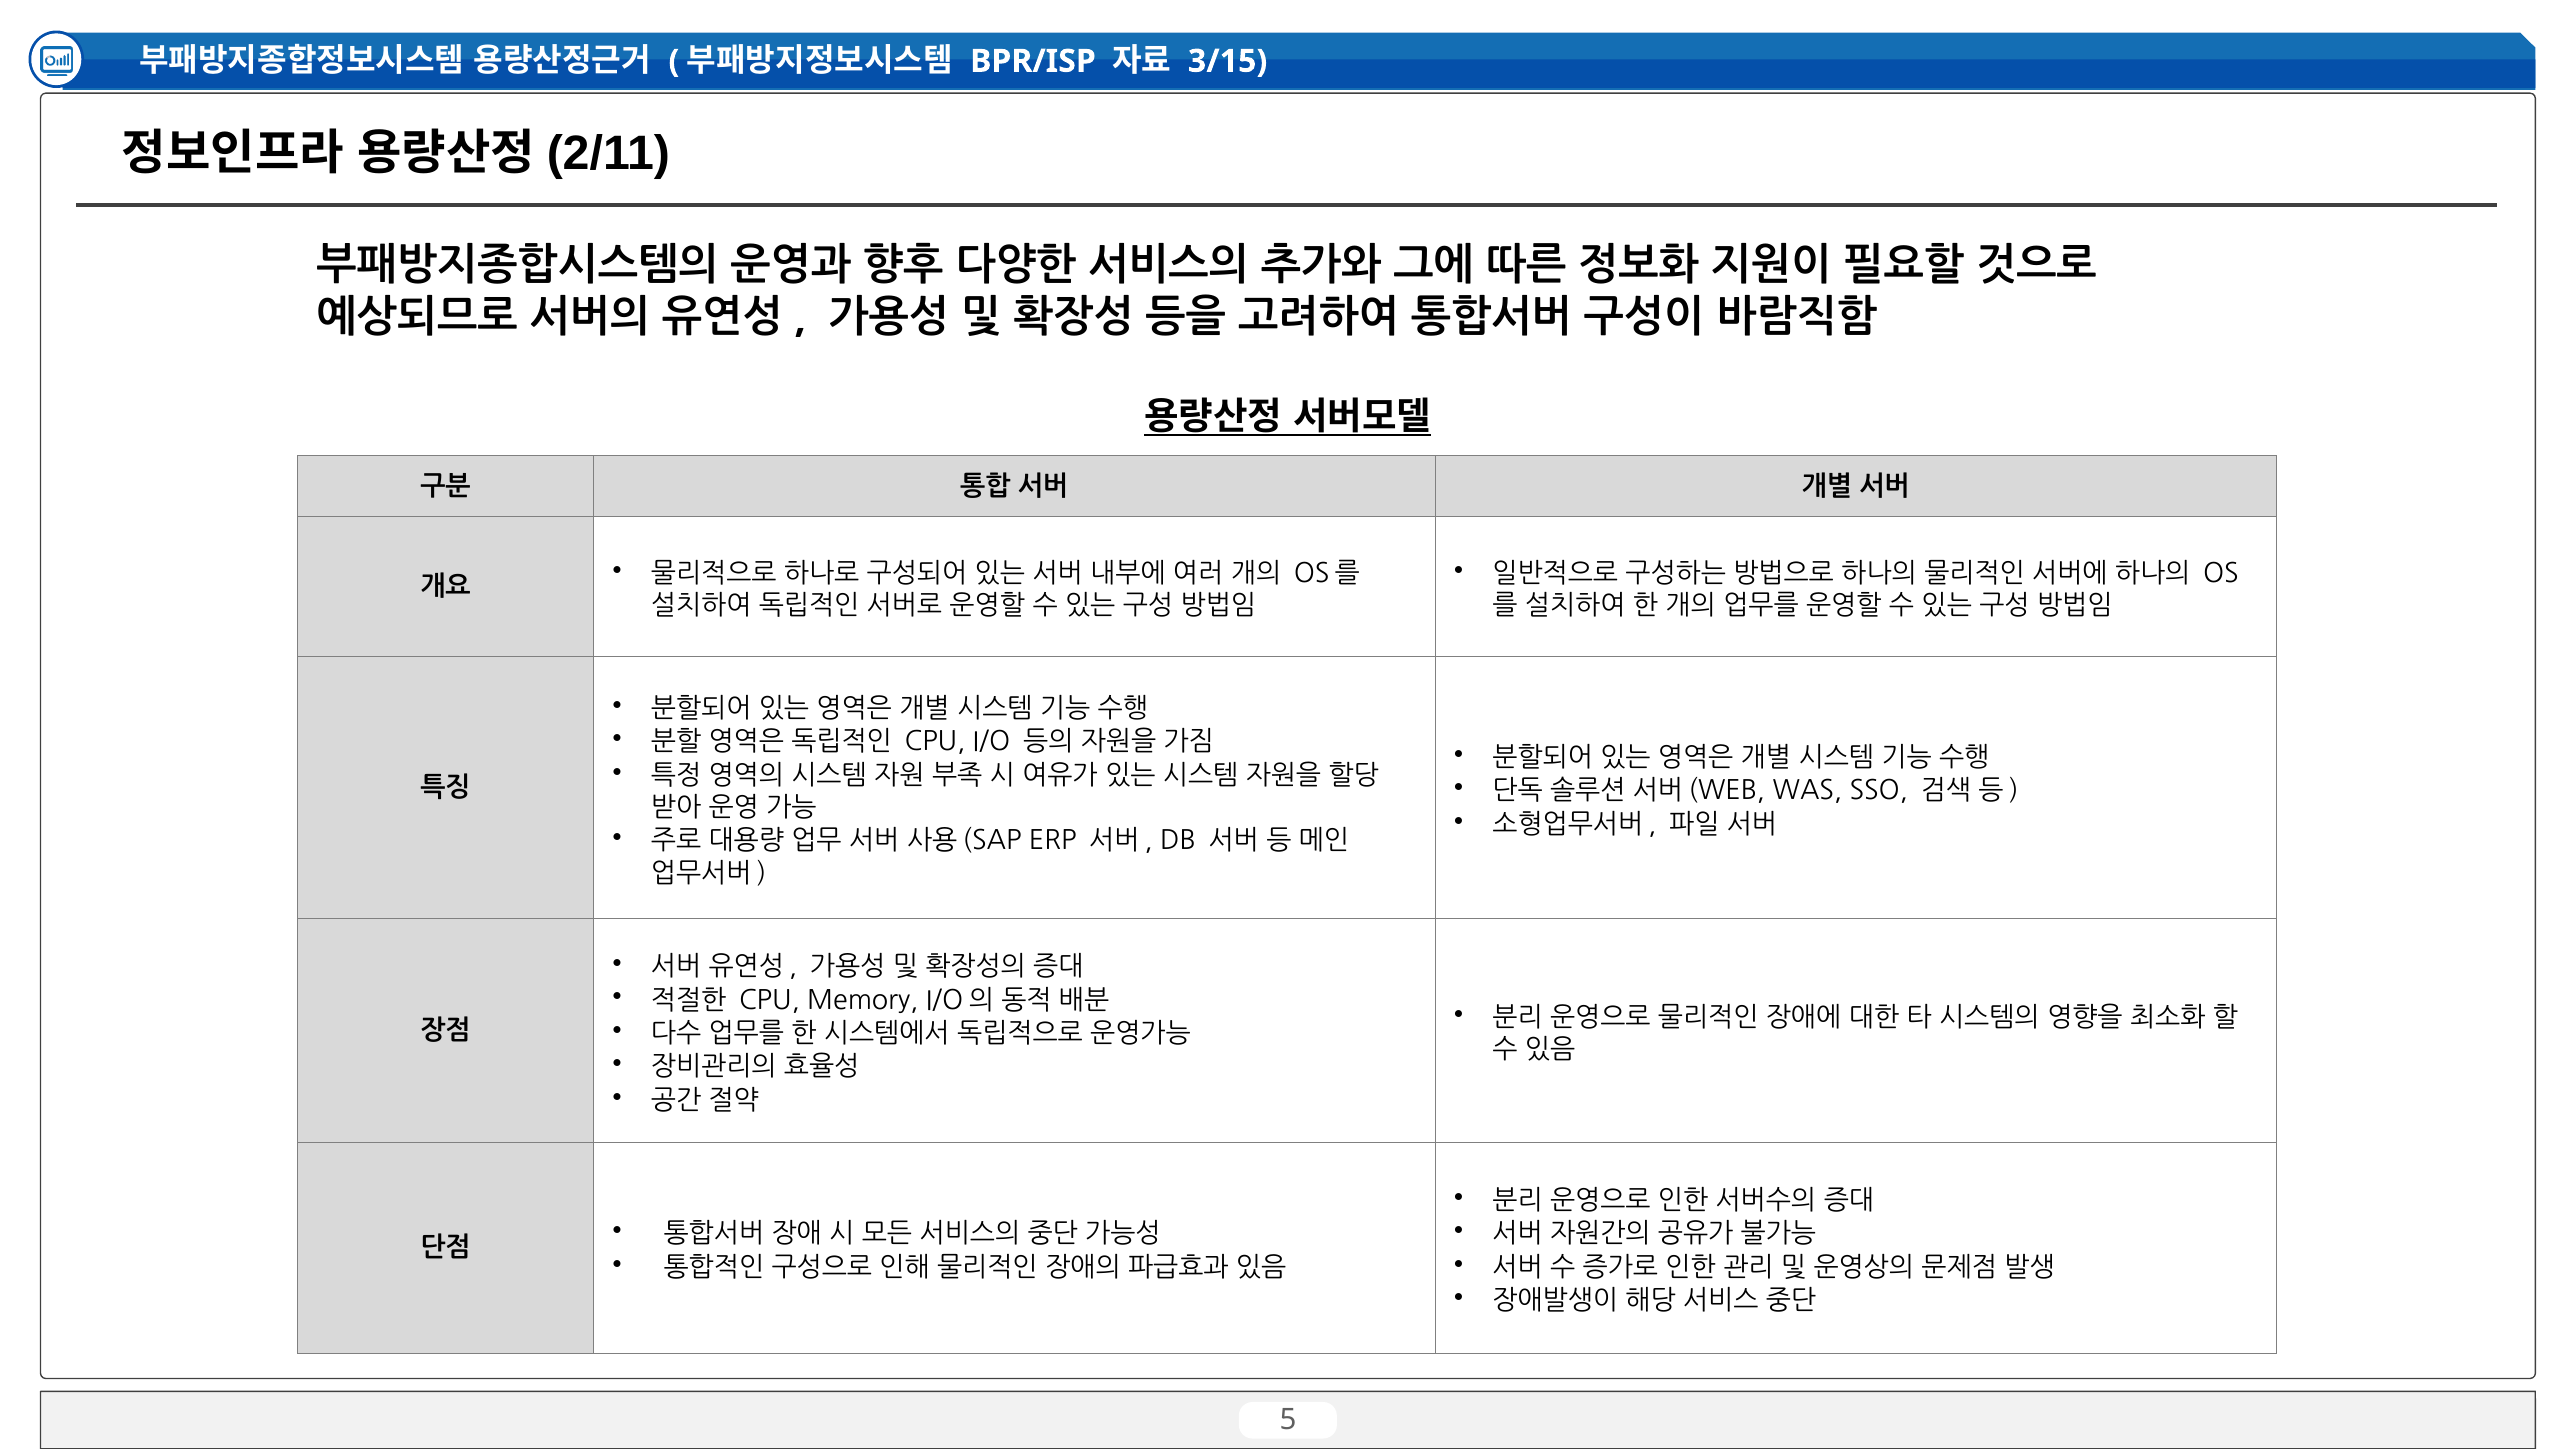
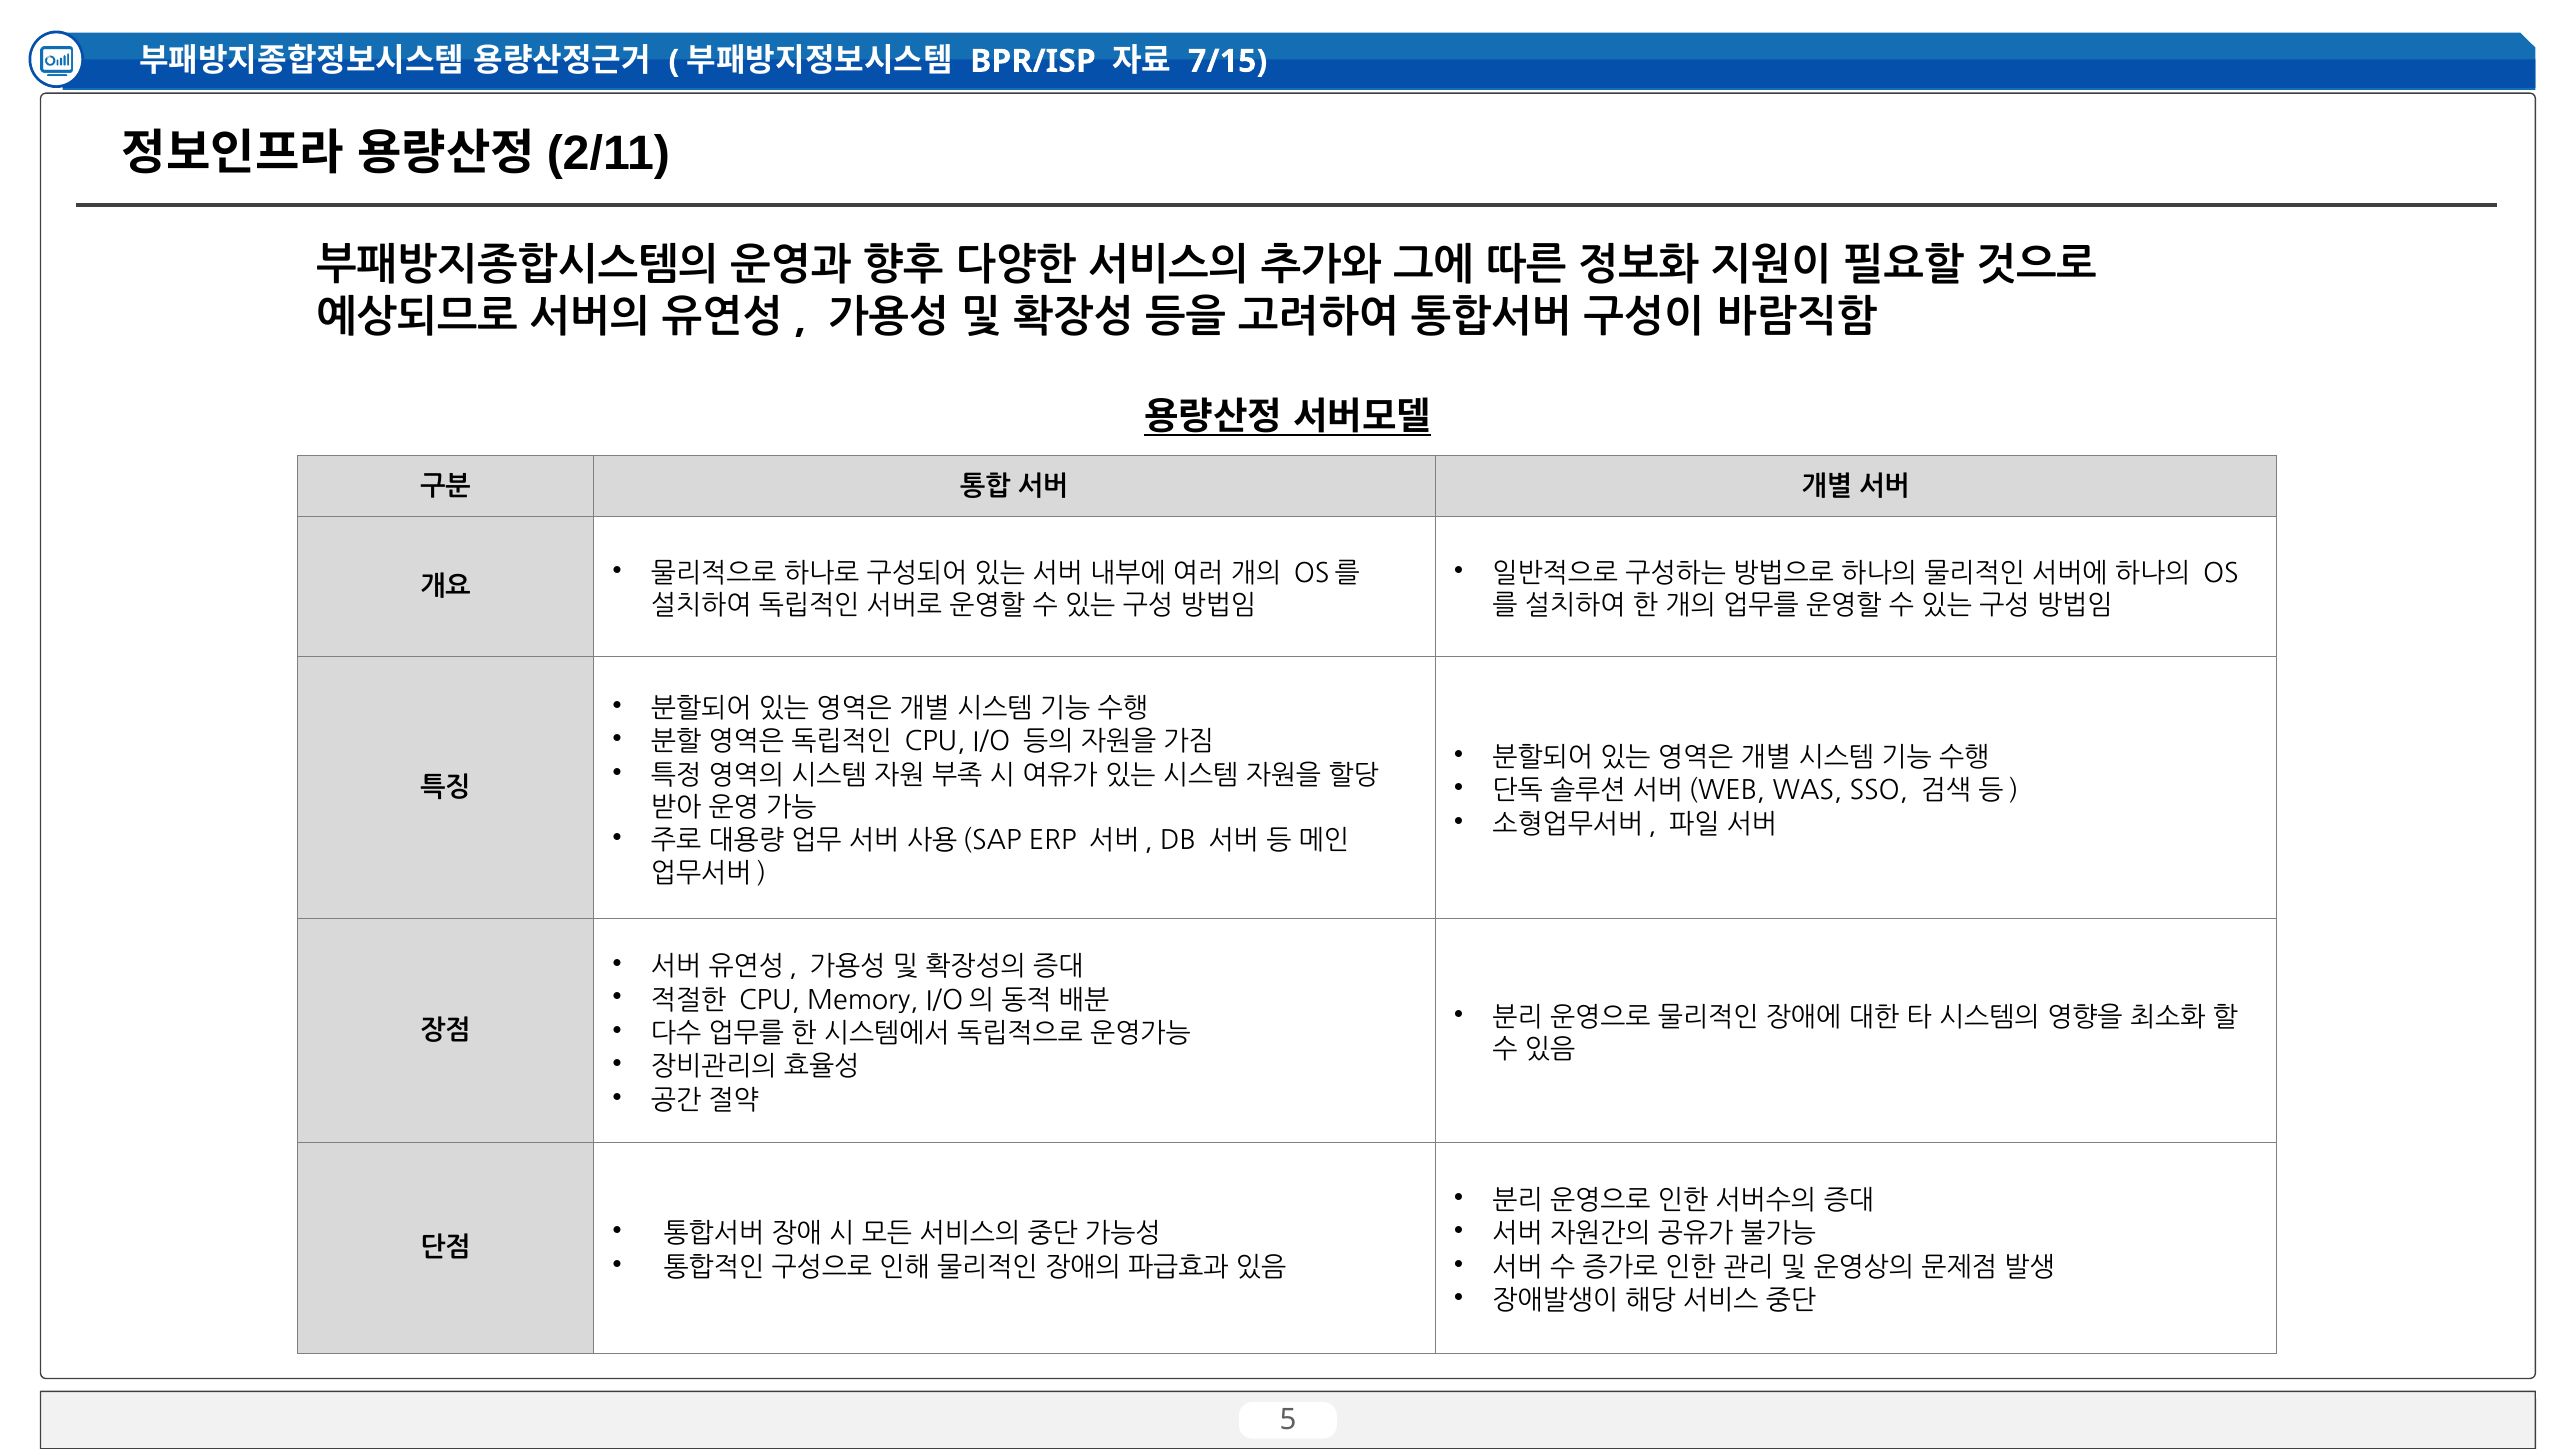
3/15: 3/15 -> 7/15
